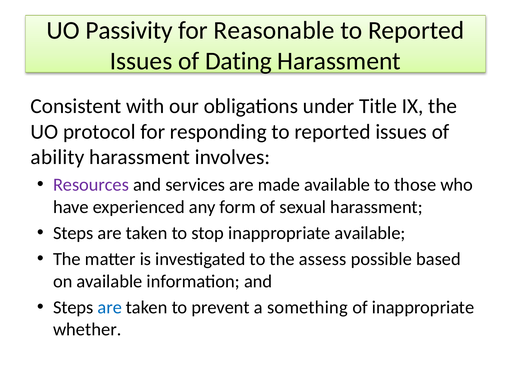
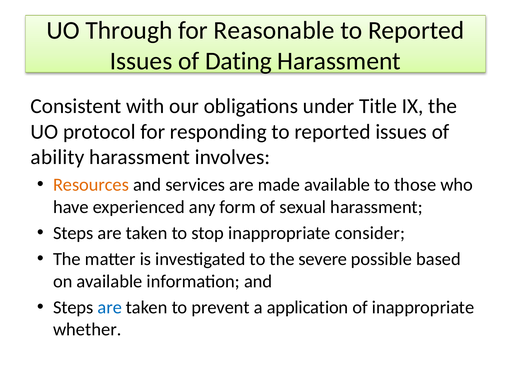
Passivity: Passivity -> Through
Resources colour: purple -> orange
inappropriate available: available -> consider
assess: assess -> severe
something: something -> application
